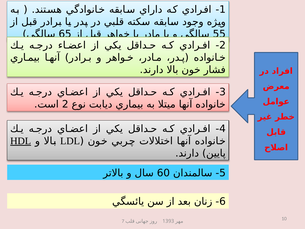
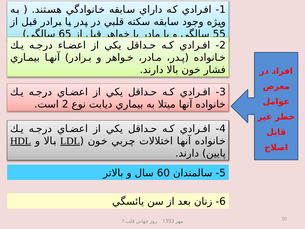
LDL underline: none -> present
